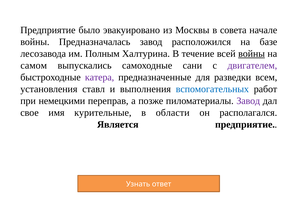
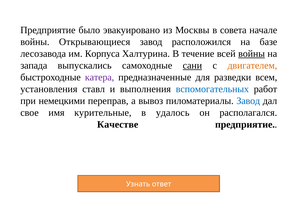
Предназначалась: Предназначалась -> Открывающиеся
Полным: Полным -> Корпуса
самом: самом -> запада
сани underline: none -> present
двигателем colour: purple -> orange
позже: позже -> вывоз
Завод at (248, 101) colour: purple -> blue
области: области -> удалось
Является: Является -> Качестве
